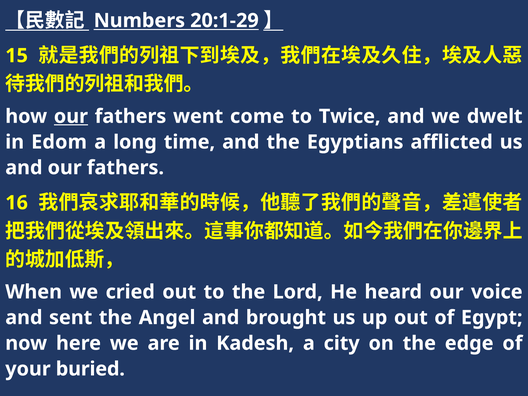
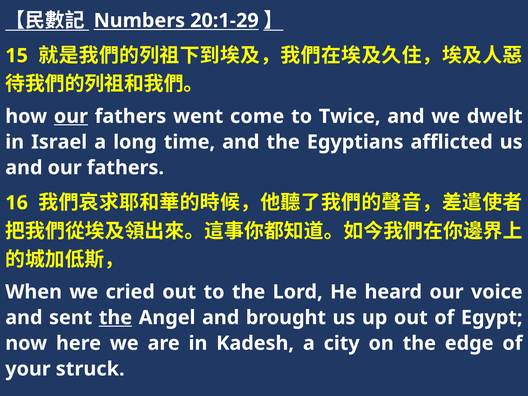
Edom: Edom -> Israel
the at (115, 318) underline: none -> present
buried: buried -> struck
